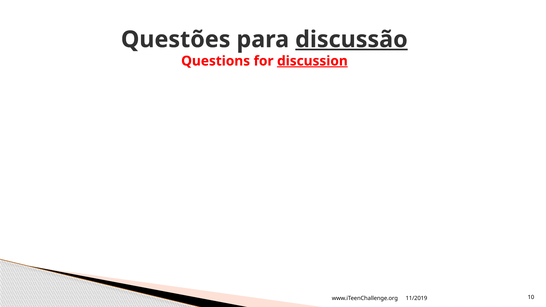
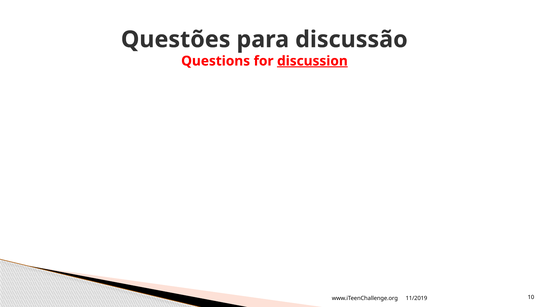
discussão underline: present -> none
